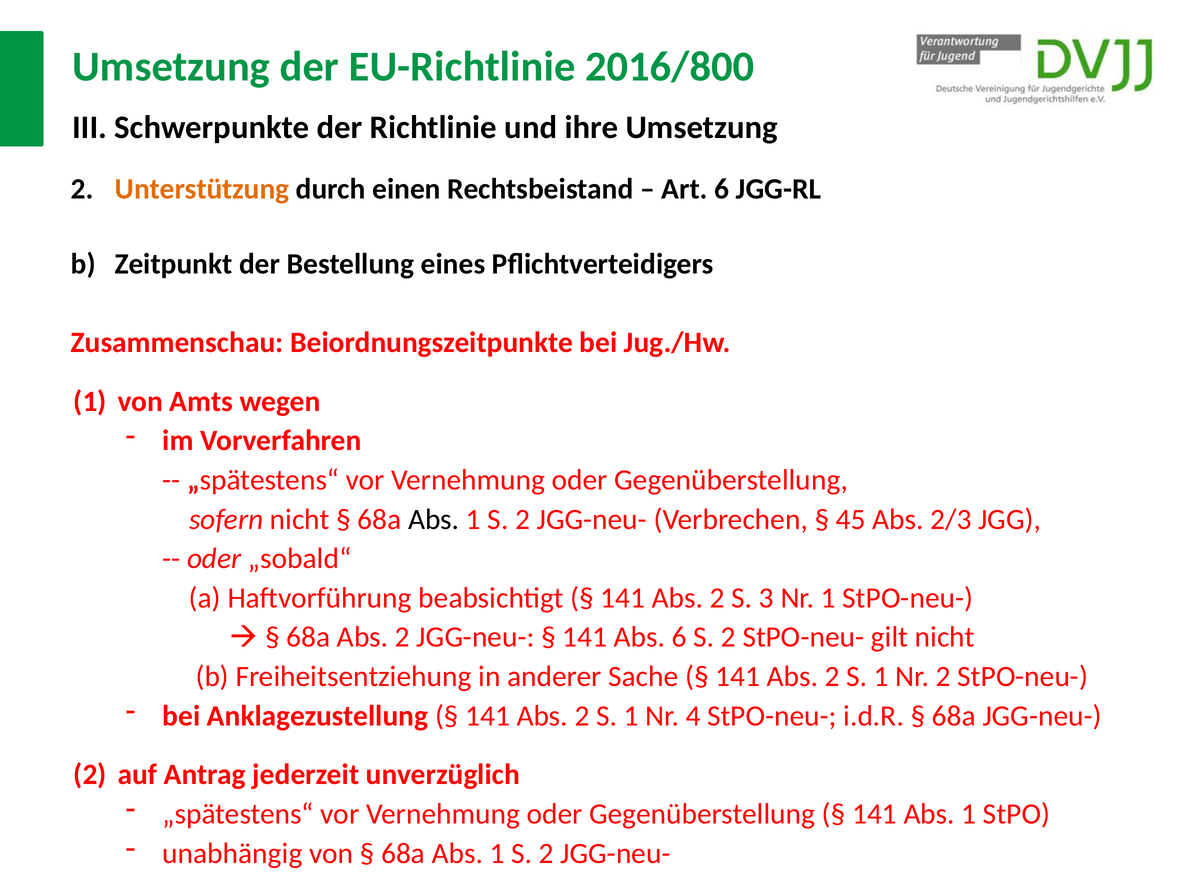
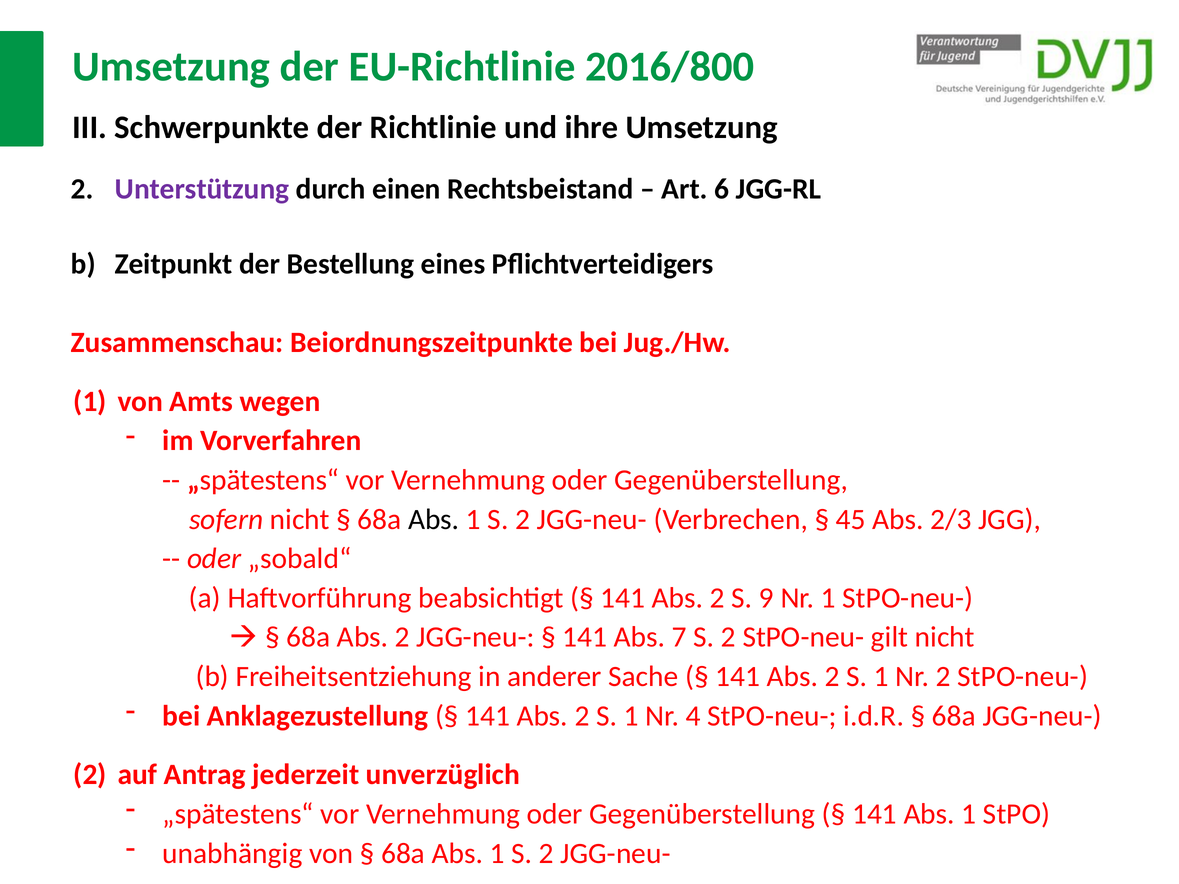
Unterstützung colour: orange -> purple
3: 3 -> 9
Abs 6: 6 -> 7
